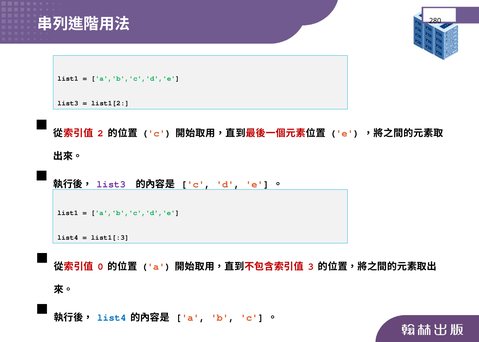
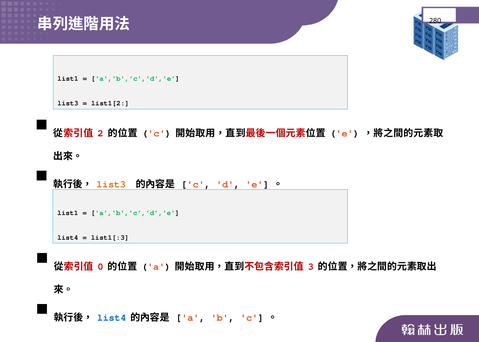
list3 at (111, 184) colour: purple -> orange
